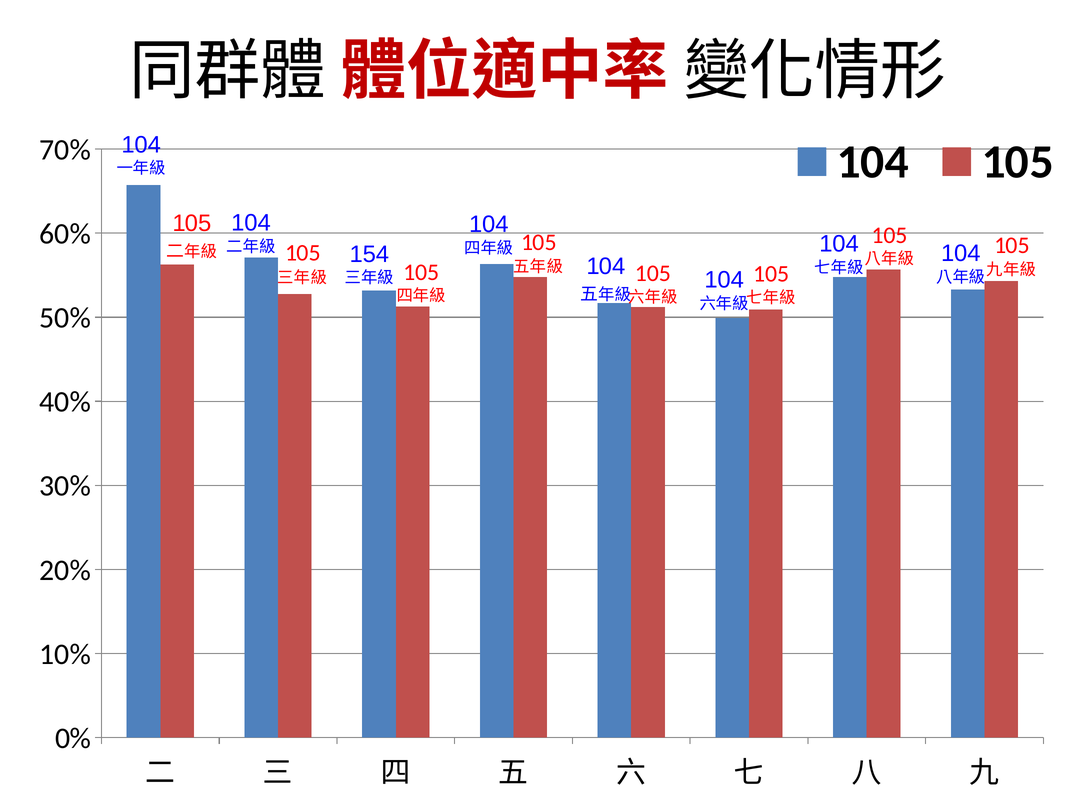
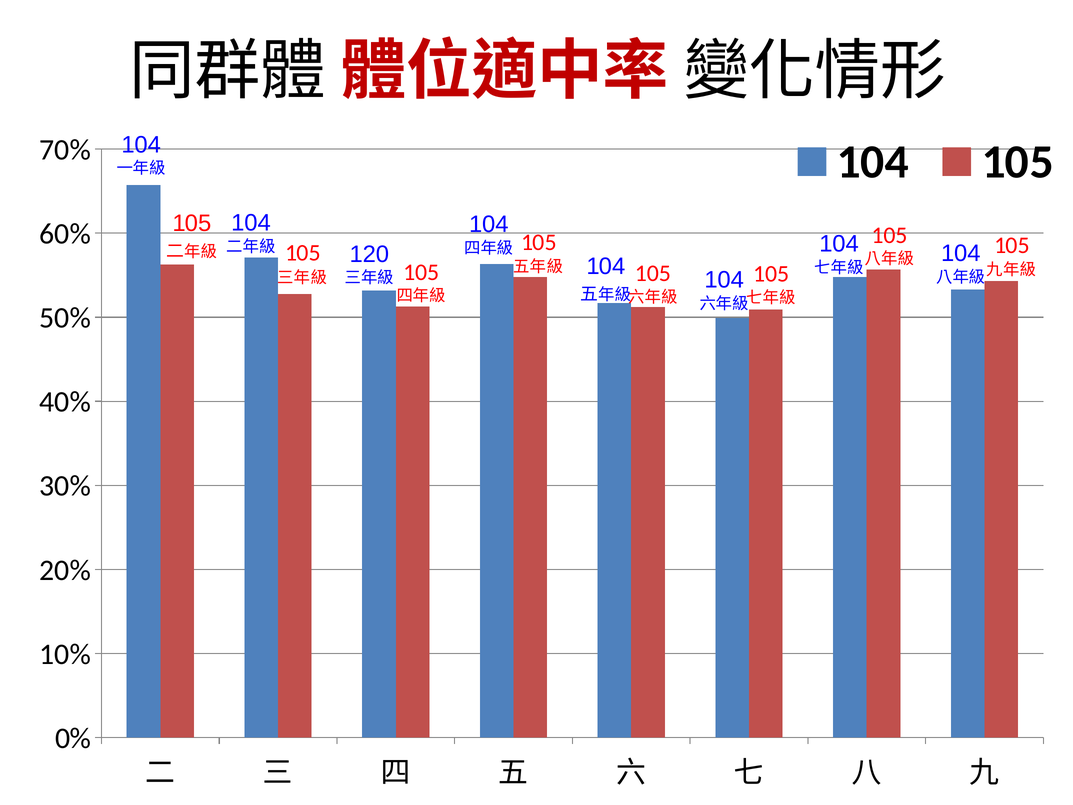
154: 154 -> 120
